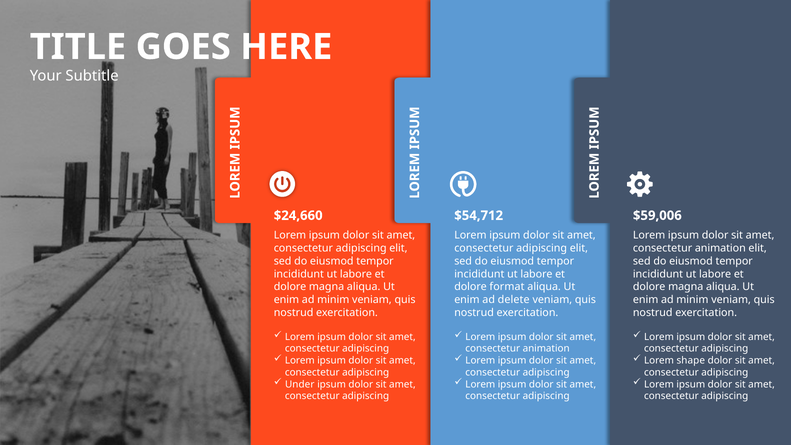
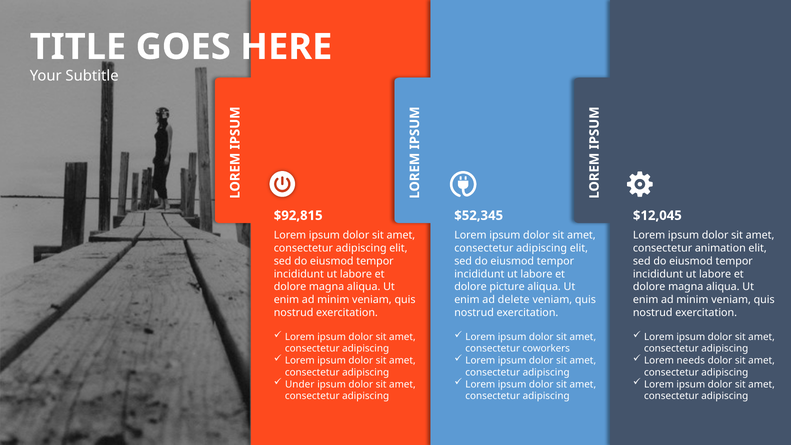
$24,660: $24,660 -> $92,815
$54,712: $54,712 -> $52,345
$59,006: $59,006 -> $12,045
format: format -> picture
animation at (546, 349): animation -> coworkers
shape: shape -> needs
